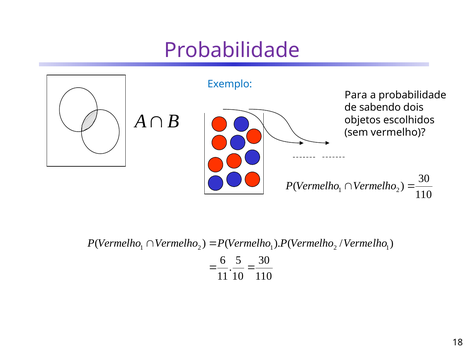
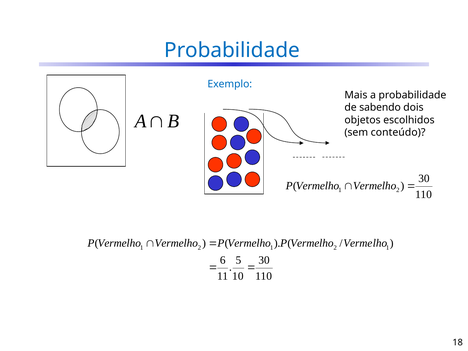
Probabilidade at (232, 50) colour: purple -> blue
Para: Para -> Mais
sem vermelho: vermelho -> conteúdo
